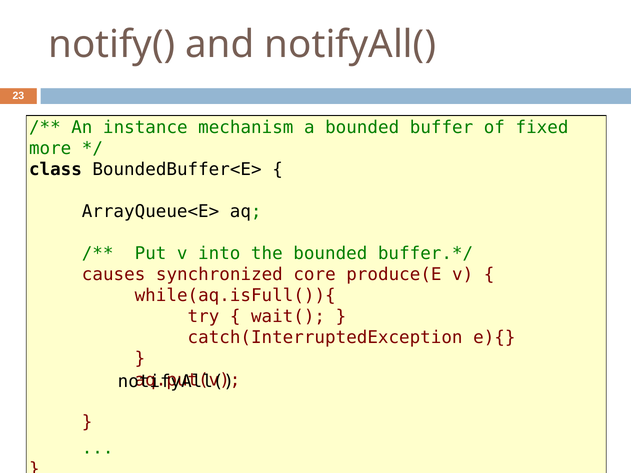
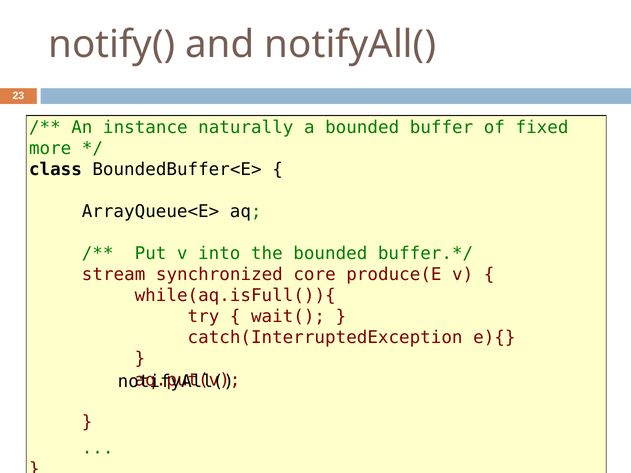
mechanism: mechanism -> naturally
causes: causes -> stream
